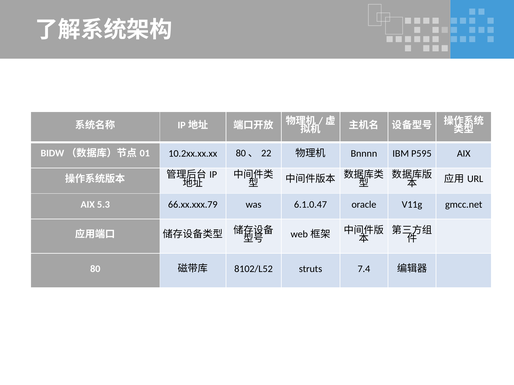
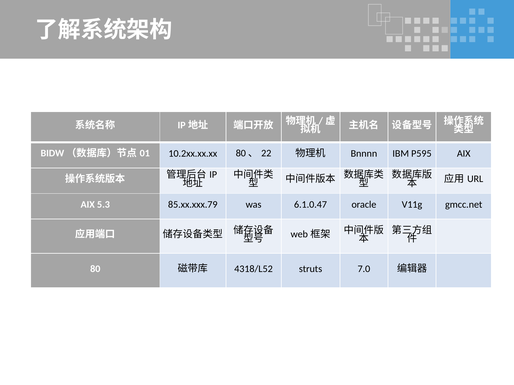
66.xx.xxx.79: 66.xx.xxx.79 -> 85.xx.xxx.79
8102/L52: 8102/L52 -> 4318/L52
7.4: 7.4 -> 7.0
